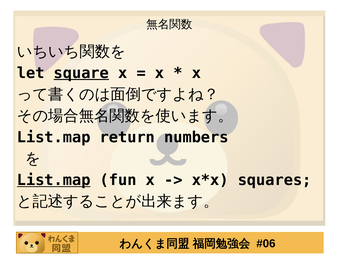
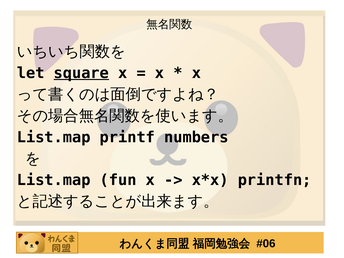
return: return -> printf
List.map at (54, 180) underline: present -> none
squares: squares -> printfn
